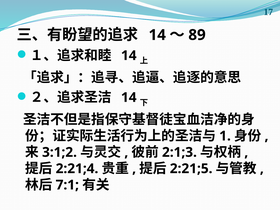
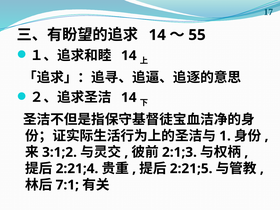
89: 89 -> 55
